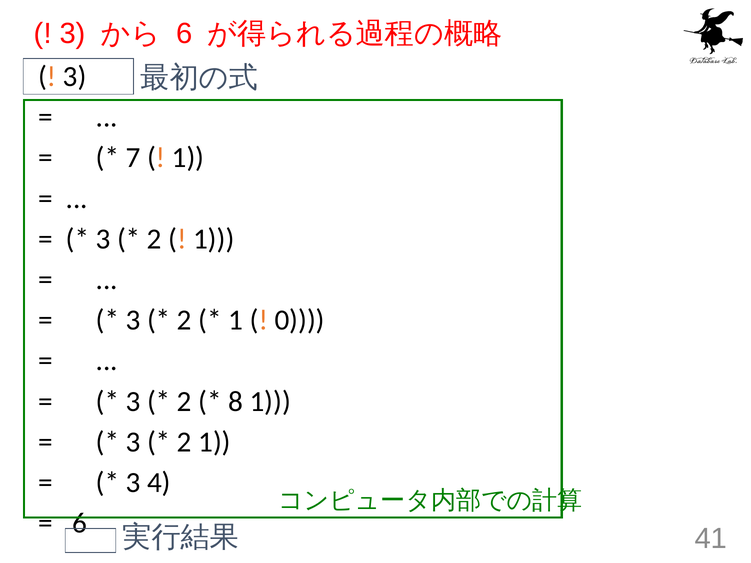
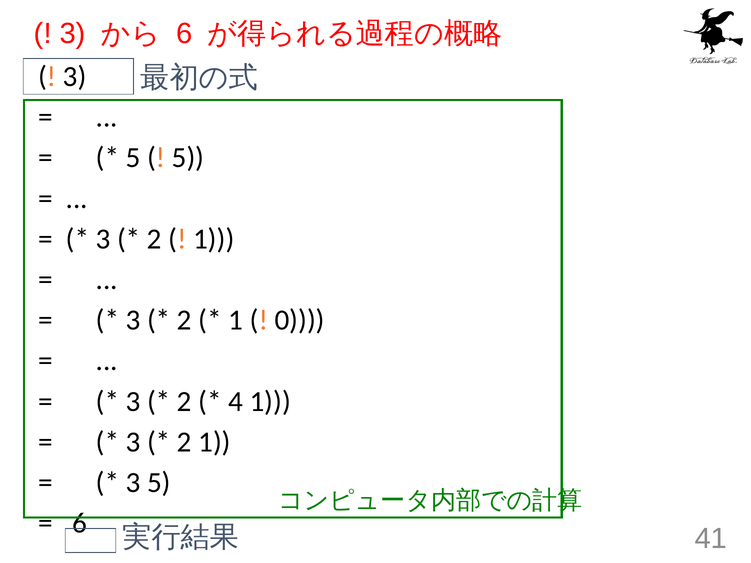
7 at (133, 158): 7 -> 5
1 at (188, 158): 1 -> 5
8: 8 -> 4
3 4: 4 -> 5
